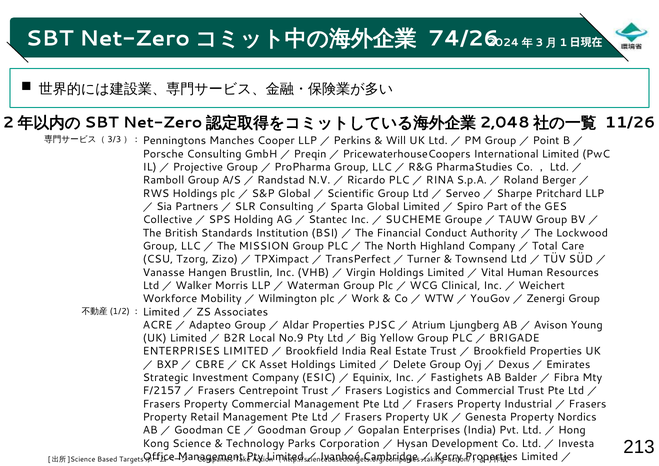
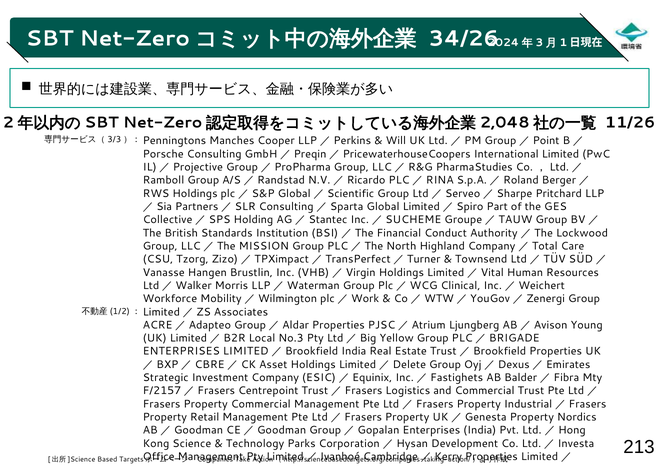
74/26: 74/26 -> 34/26
No.9: No.9 -> No.3
